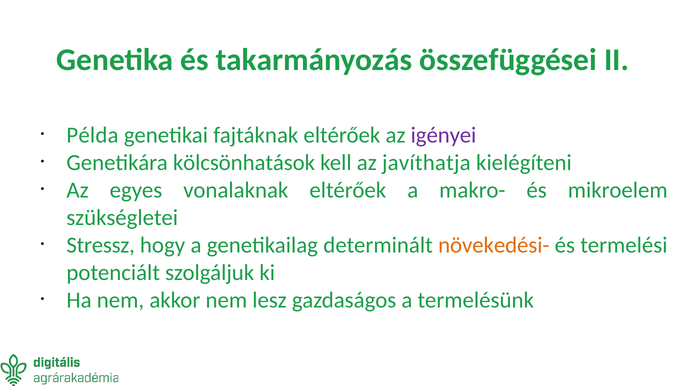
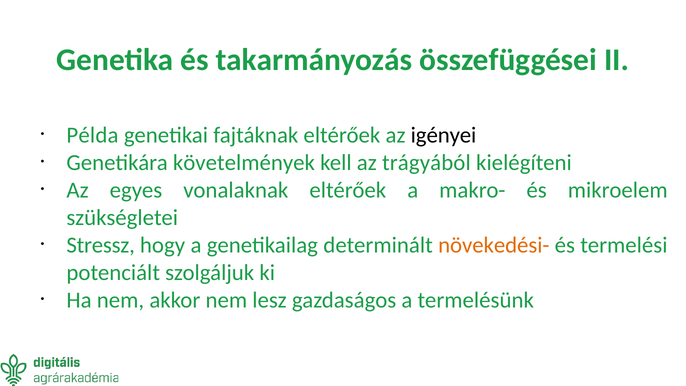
igényei colour: purple -> black
kölcsönhatások: kölcsönhatások -> követelmények
javíthatja: javíthatja -> trágyából
